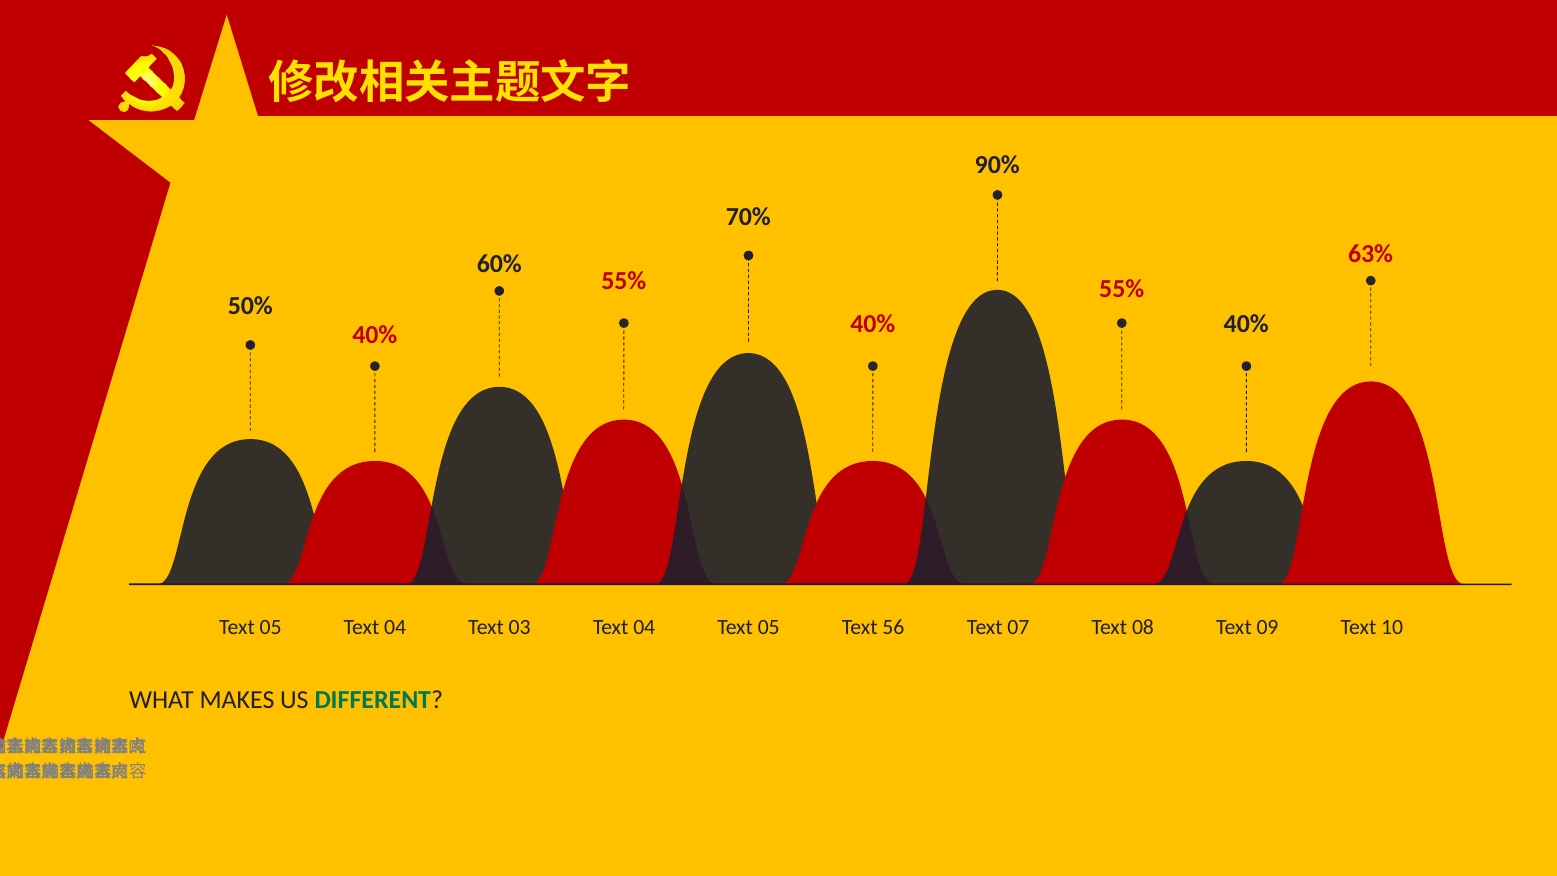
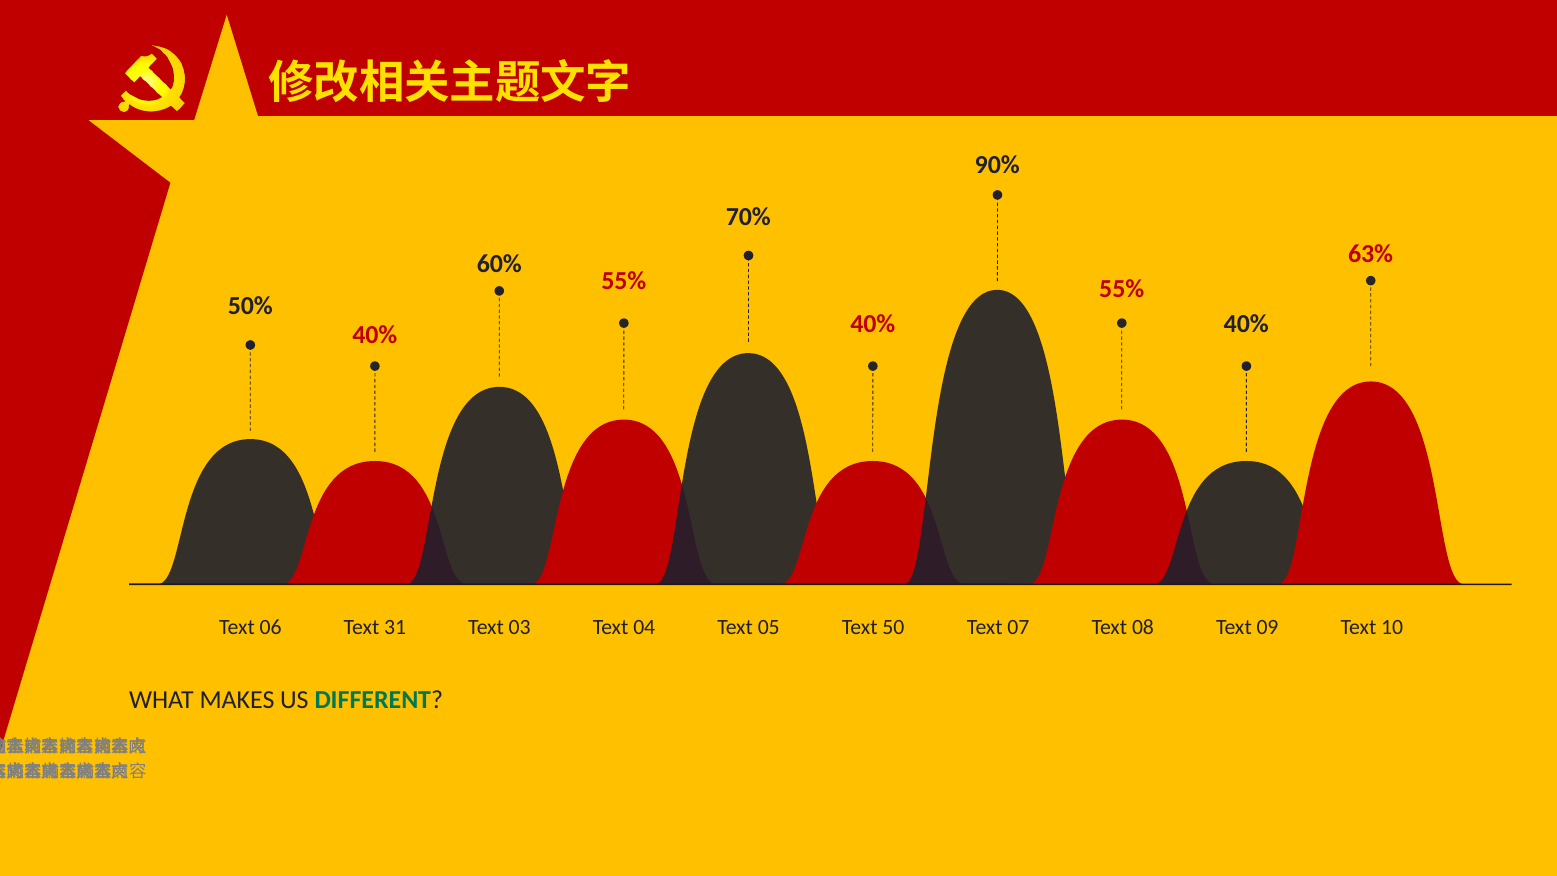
05 at (271, 627): 05 -> 06
04 at (395, 627): 04 -> 31
56: 56 -> 50
